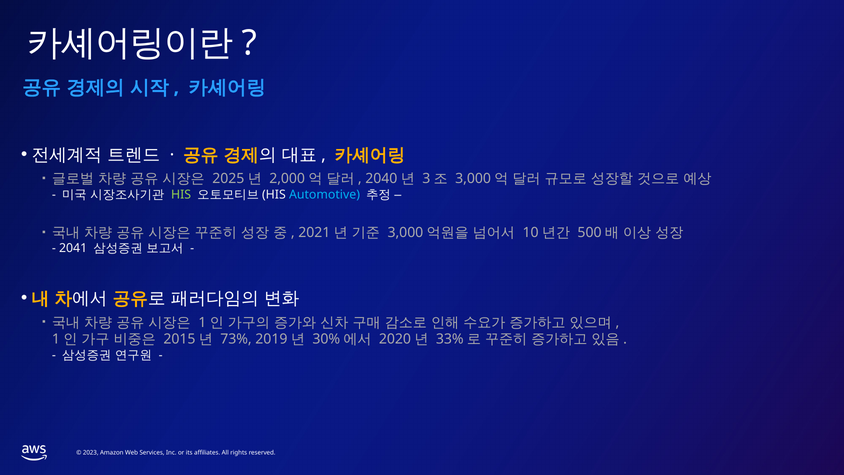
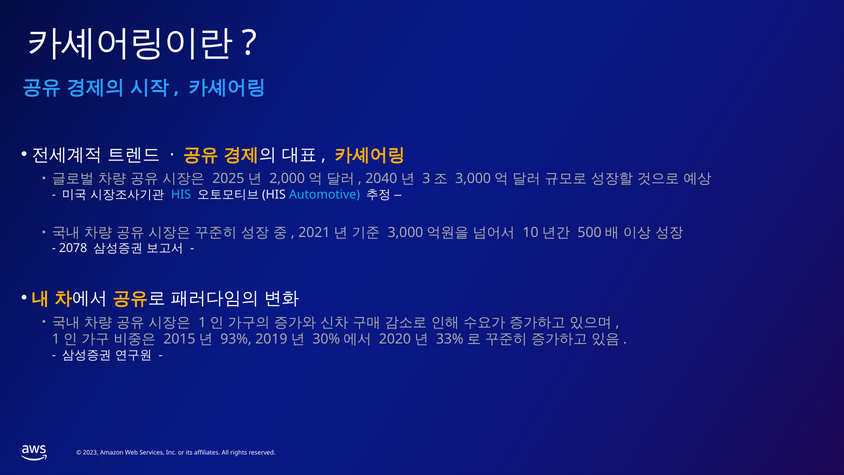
HIS colour: light green -> light blue
2041: 2041 -> 2078
73%: 73% -> 93%
